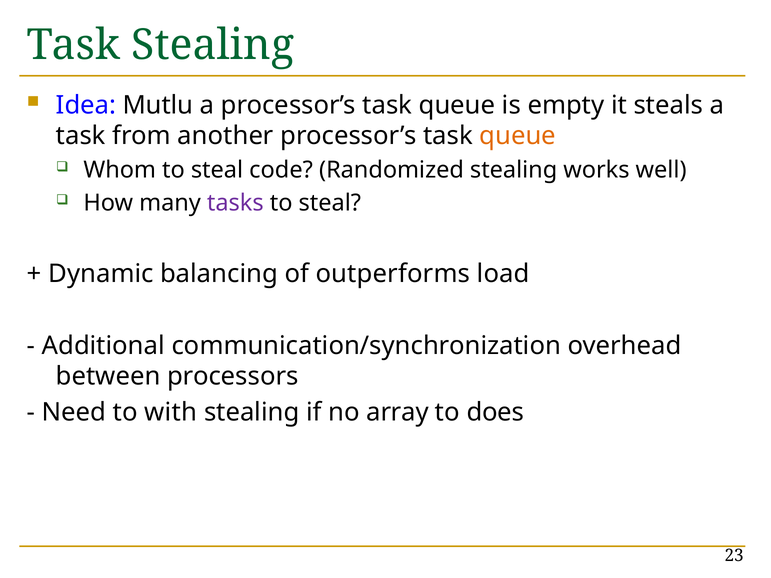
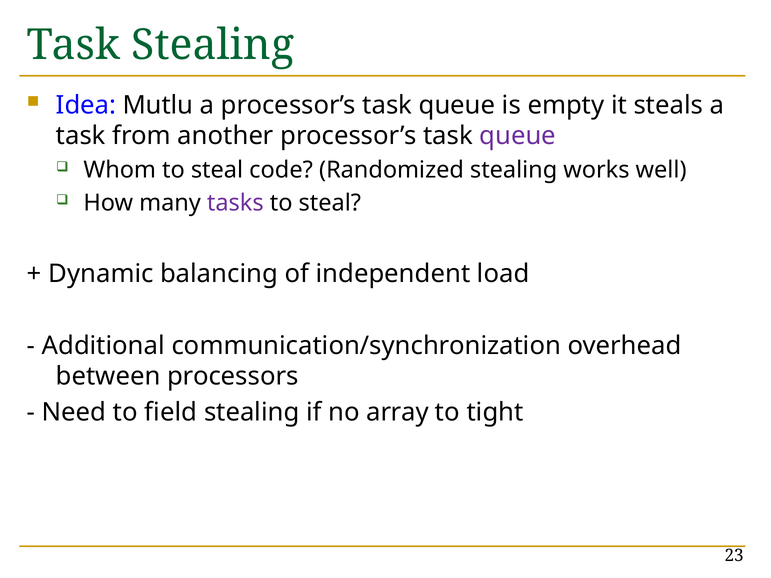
queue at (518, 136) colour: orange -> purple
outperforms: outperforms -> independent
with: with -> field
does: does -> tight
